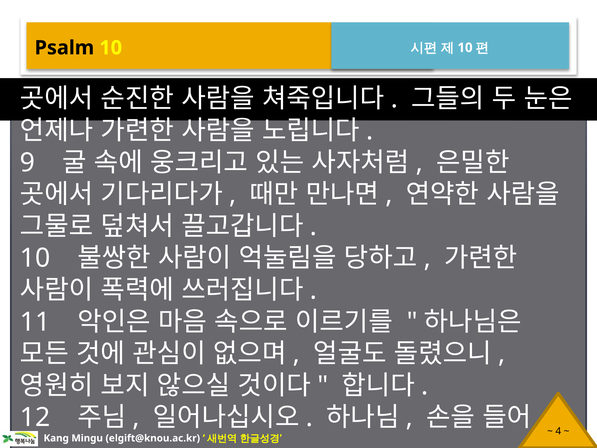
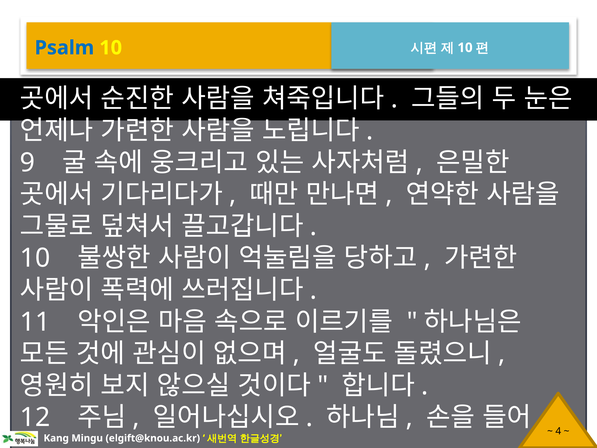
Psalm colour: black -> blue
